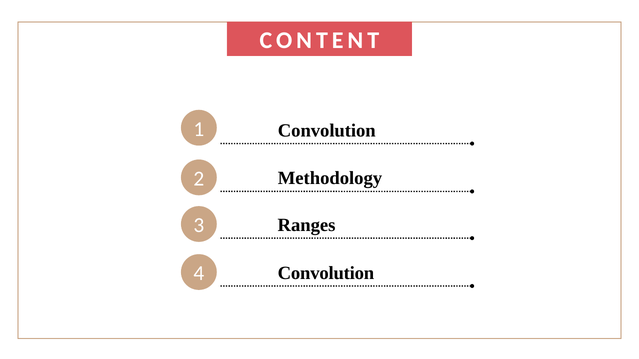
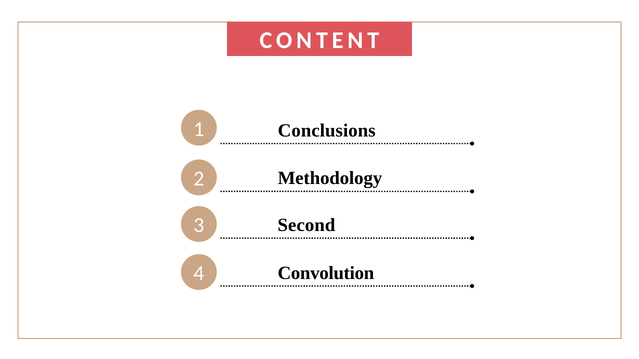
1 Convolution: Convolution -> Conclusions
Ranges: Ranges -> Second
